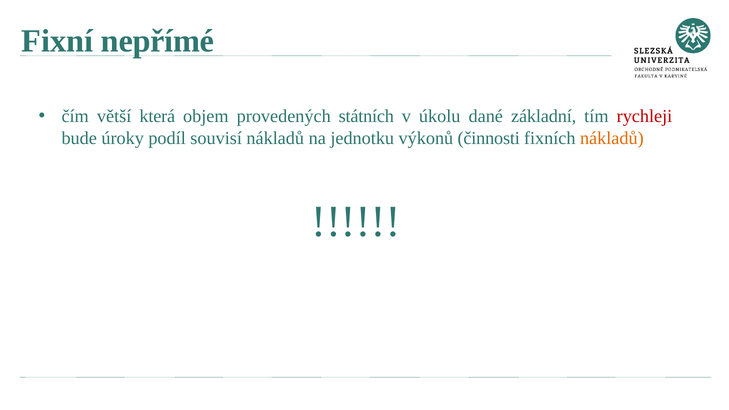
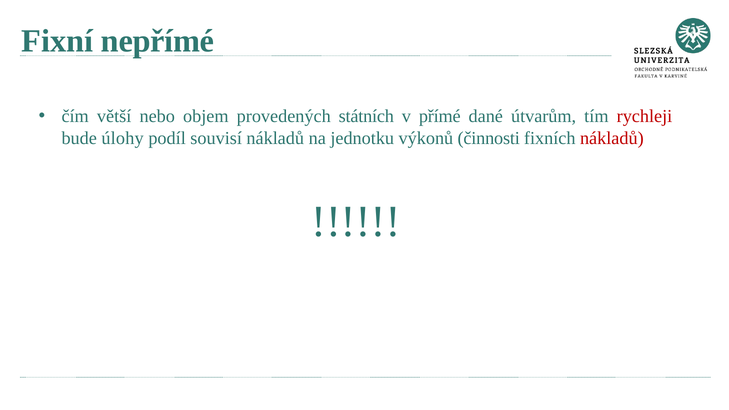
která: která -> nebo
úkolu: úkolu -> přímé
základní: základní -> útvarům
úroky: úroky -> úlohy
nákladů at (612, 138) colour: orange -> red
